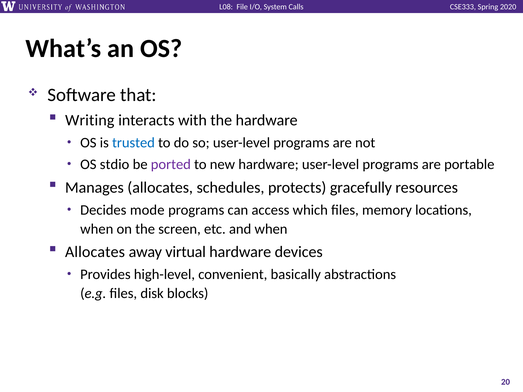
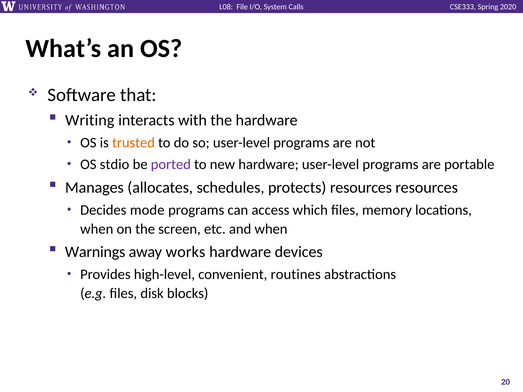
trusted colour: blue -> orange
protects gracefully: gracefully -> resources
Allocates at (95, 252): Allocates -> Warnings
virtual: virtual -> works
basically: basically -> routines
